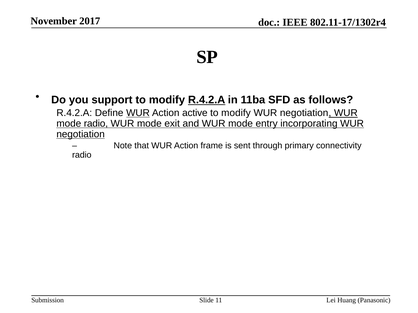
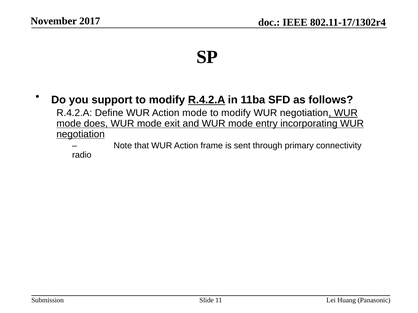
WUR at (138, 113) underline: present -> none
Action active: active -> mode
mode radio: radio -> does
